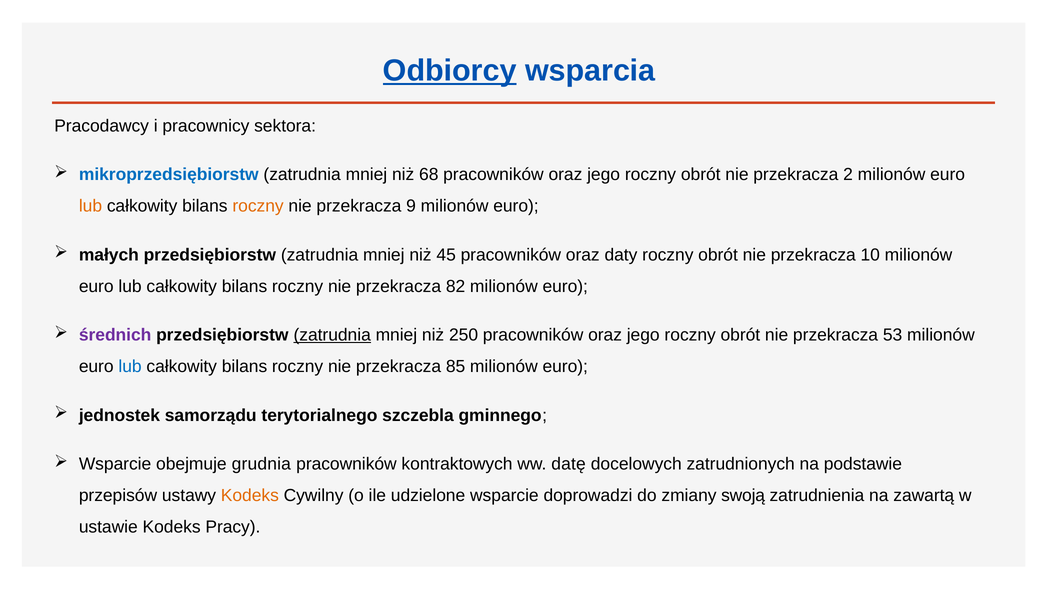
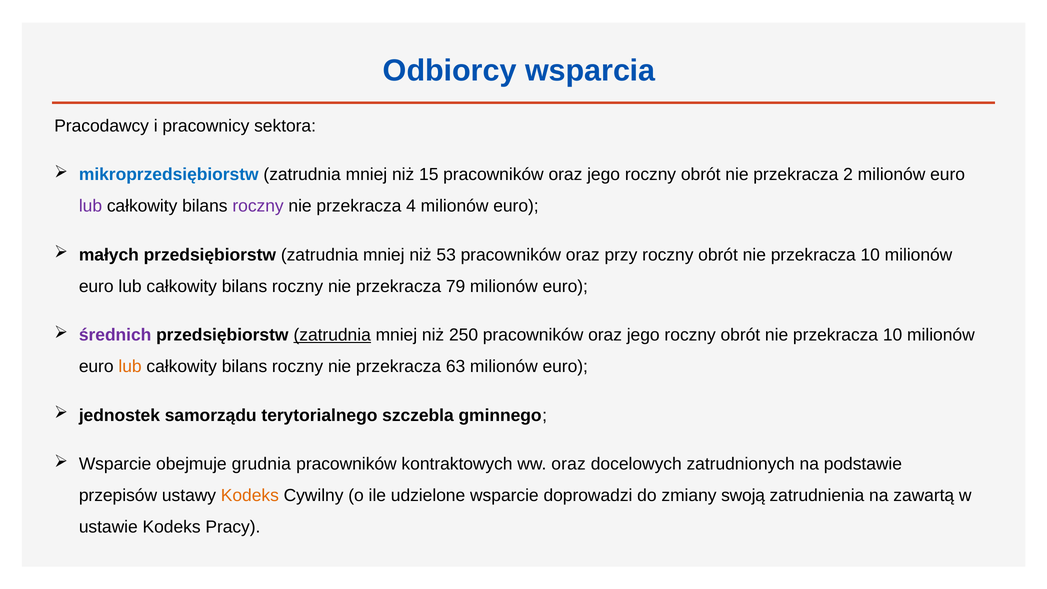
Odbiorcy underline: present -> none
68: 68 -> 15
lub at (90, 206) colour: orange -> purple
roczny at (258, 206) colour: orange -> purple
9: 9 -> 4
45: 45 -> 53
daty: daty -> przy
82: 82 -> 79
53 at (893, 335): 53 -> 10
lub at (130, 366) colour: blue -> orange
85: 85 -> 63
ww datę: datę -> oraz
